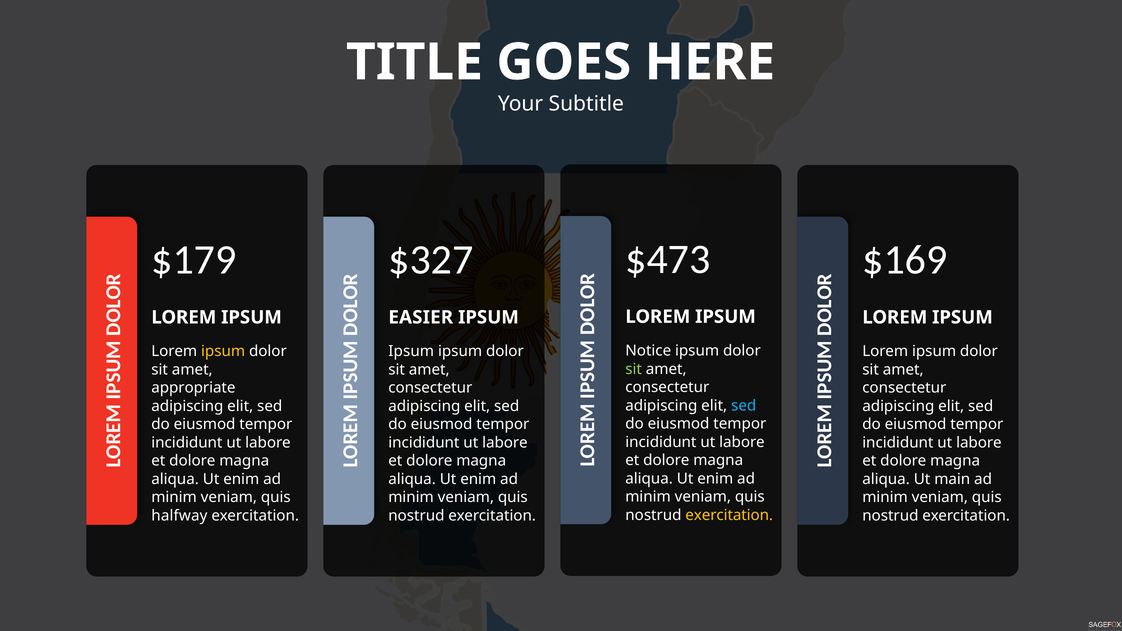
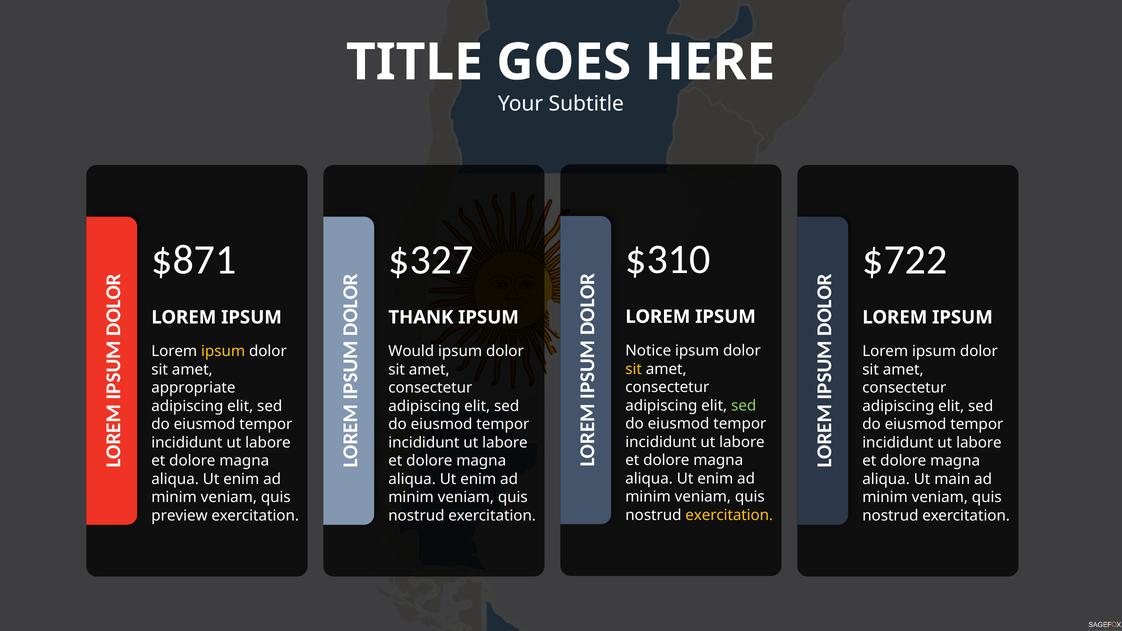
$473: $473 -> $310
$179: $179 -> $871
$169: $169 -> $722
EASIER: EASIER -> THANK
Ipsum at (411, 352): Ipsum -> Would
sit at (634, 369) colour: light green -> yellow
sed at (744, 406) colour: light blue -> light green
halfway: halfway -> preview
